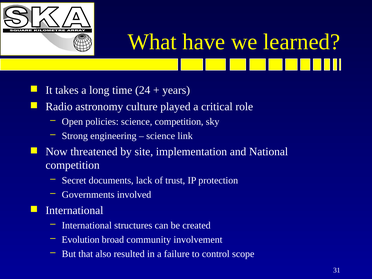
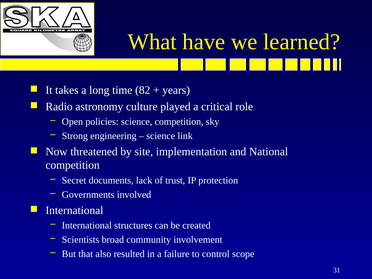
24: 24 -> 82
Evolution: Evolution -> Scientists
